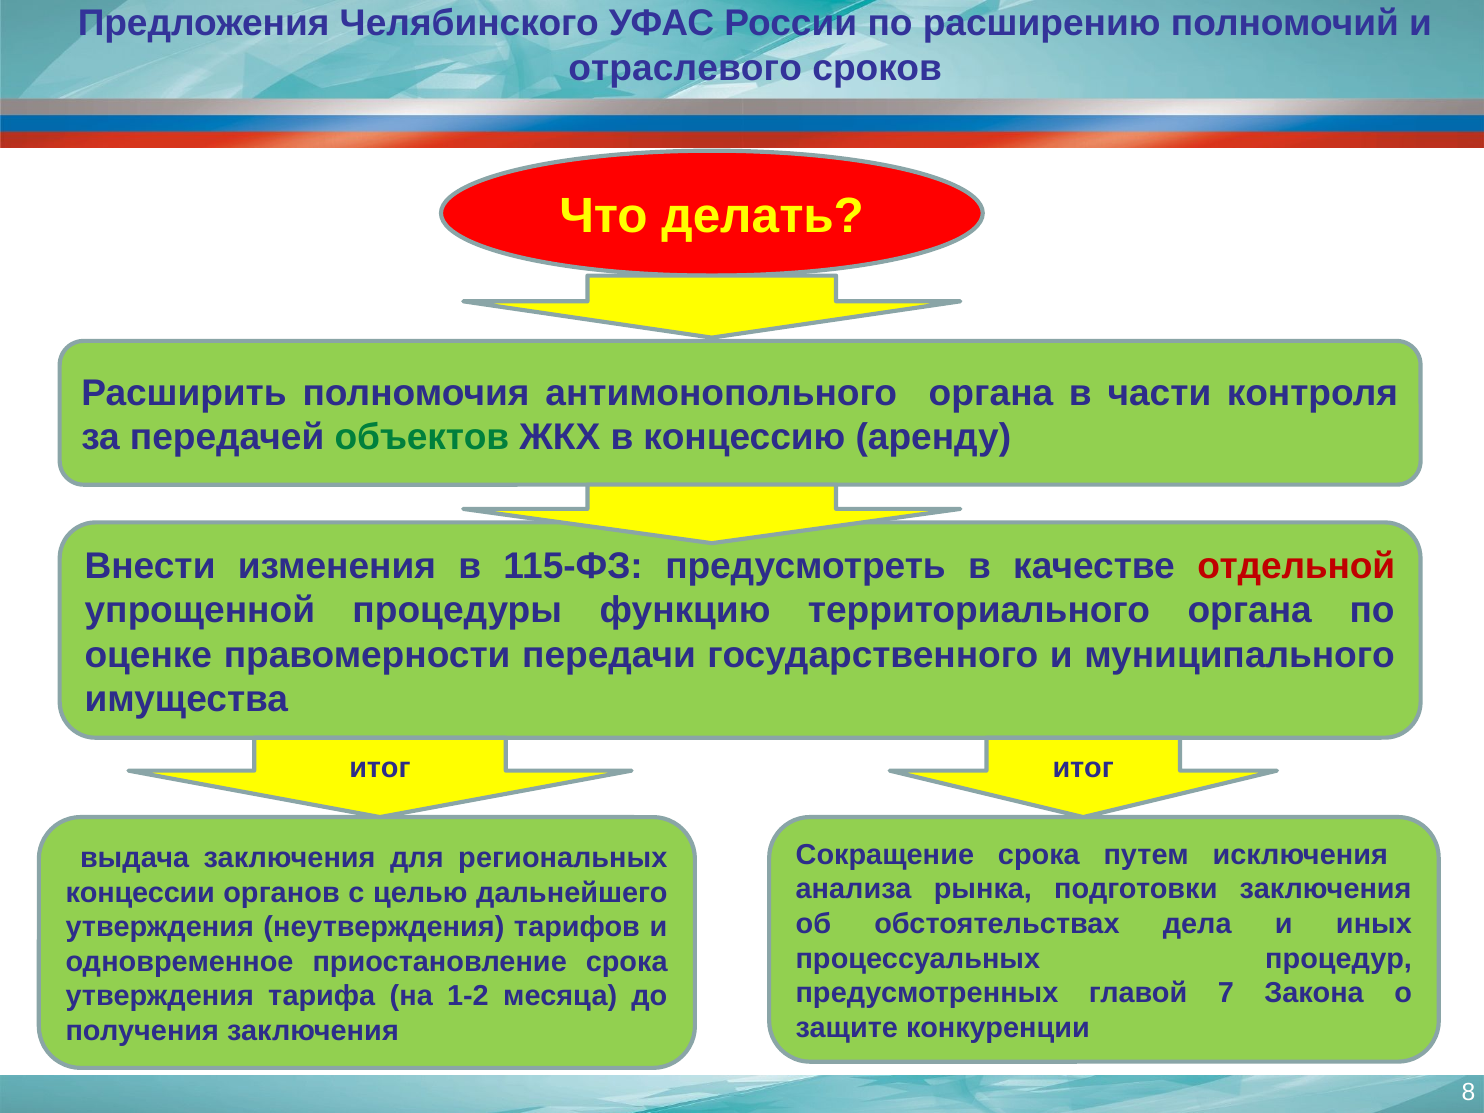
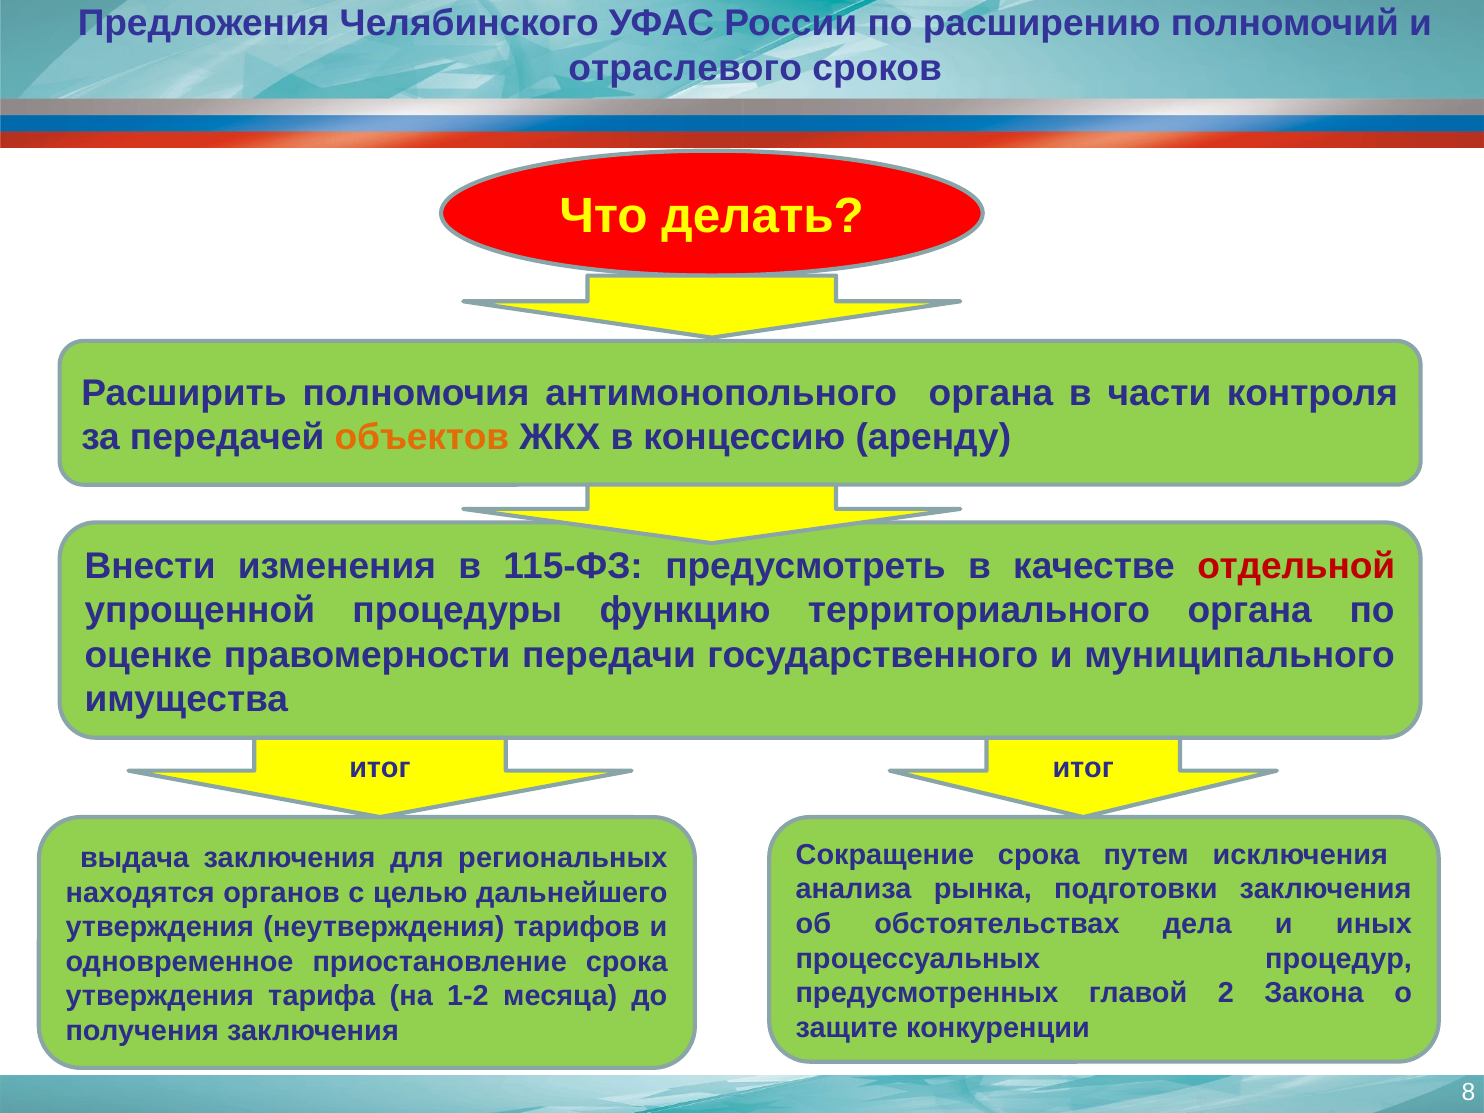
объектов colour: green -> orange
концессии: концессии -> находятся
7: 7 -> 2
